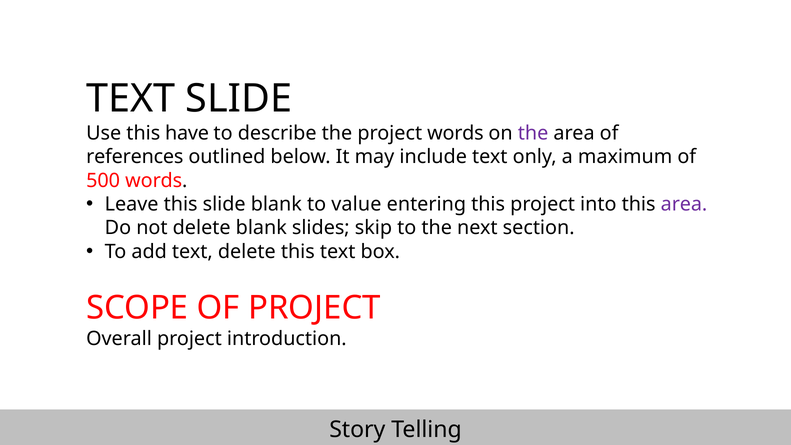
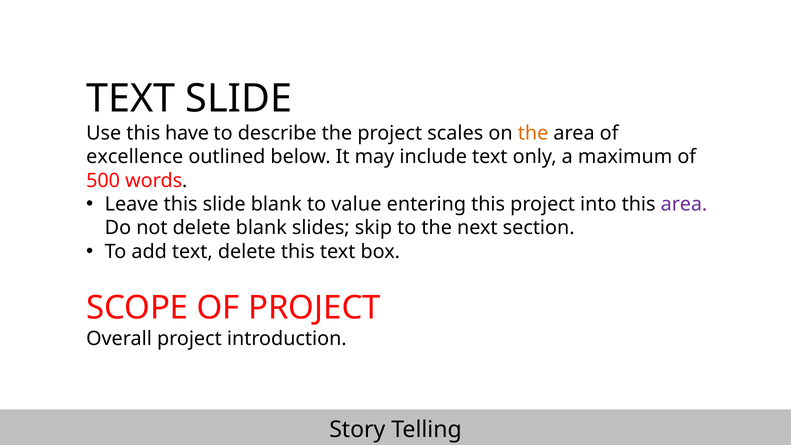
project words: words -> scales
the at (533, 133) colour: purple -> orange
references: references -> excellence
